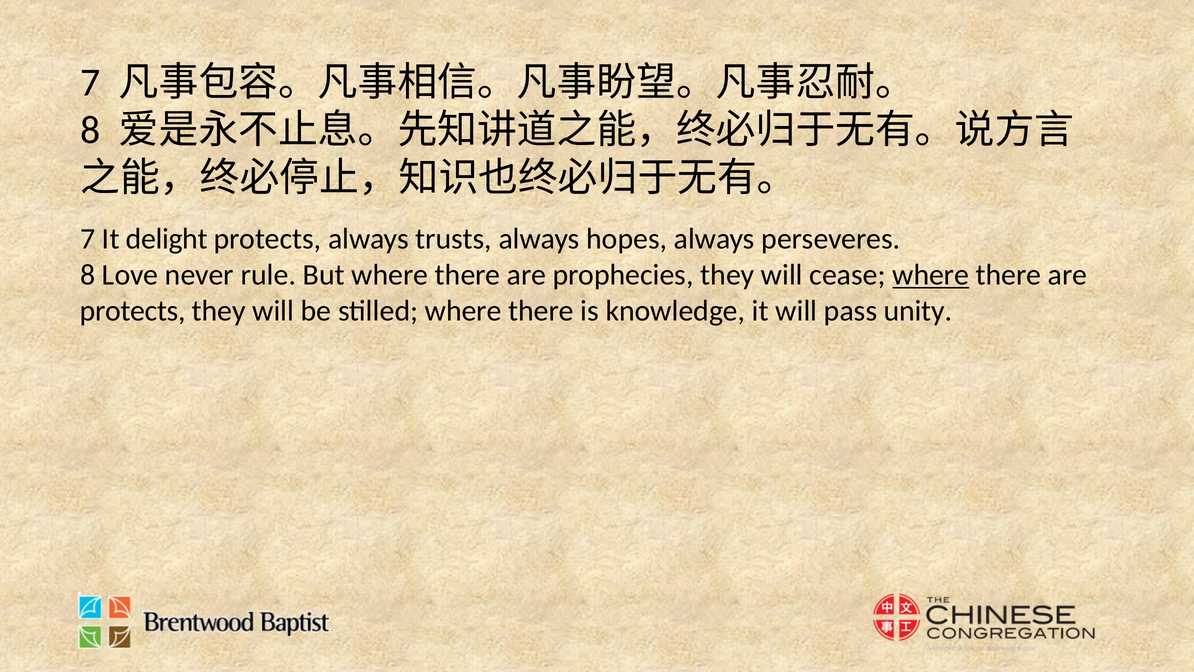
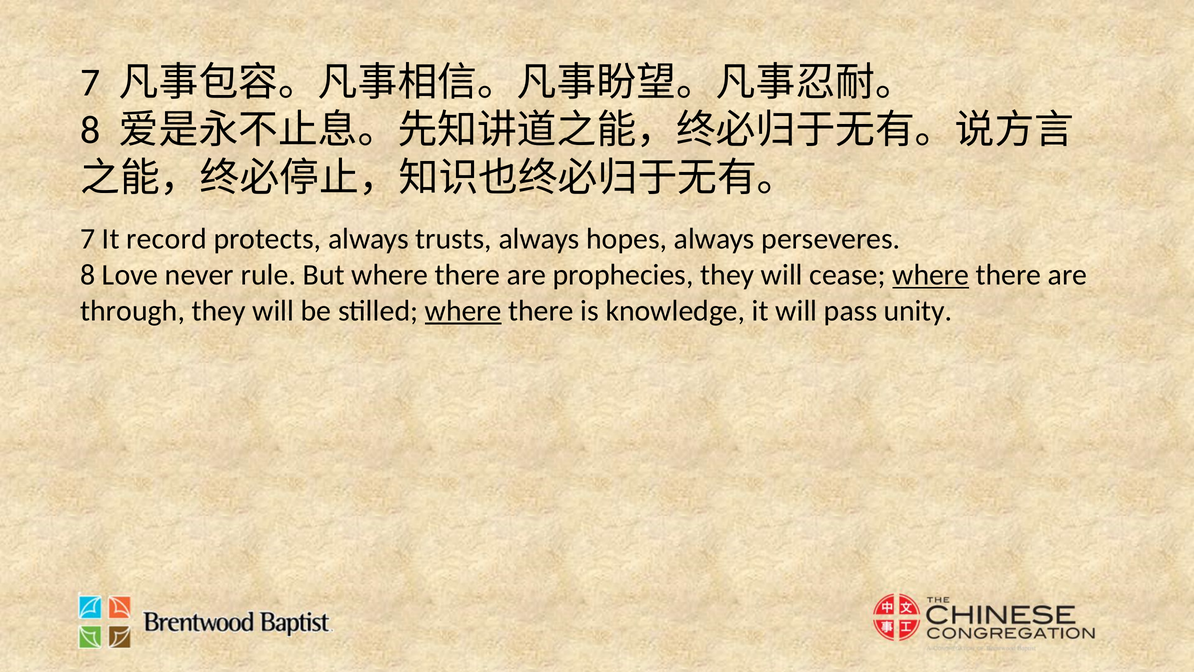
delight: delight -> record
protects at (133, 311): protects -> through
where at (463, 311) underline: none -> present
